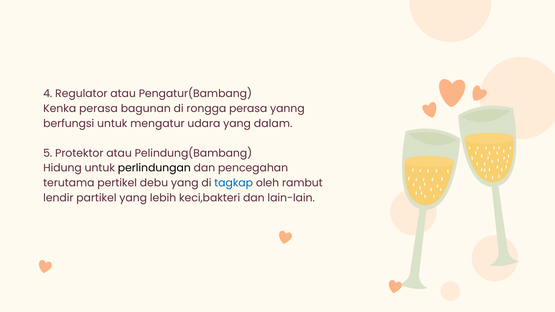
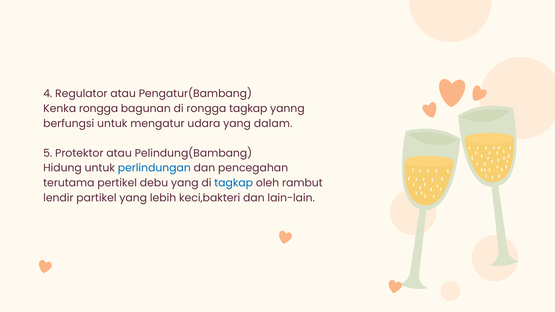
Kenka perasa: perasa -> rongga
rongga perasa: perasa -> tagkap
perlindungan colour: black -> blue
